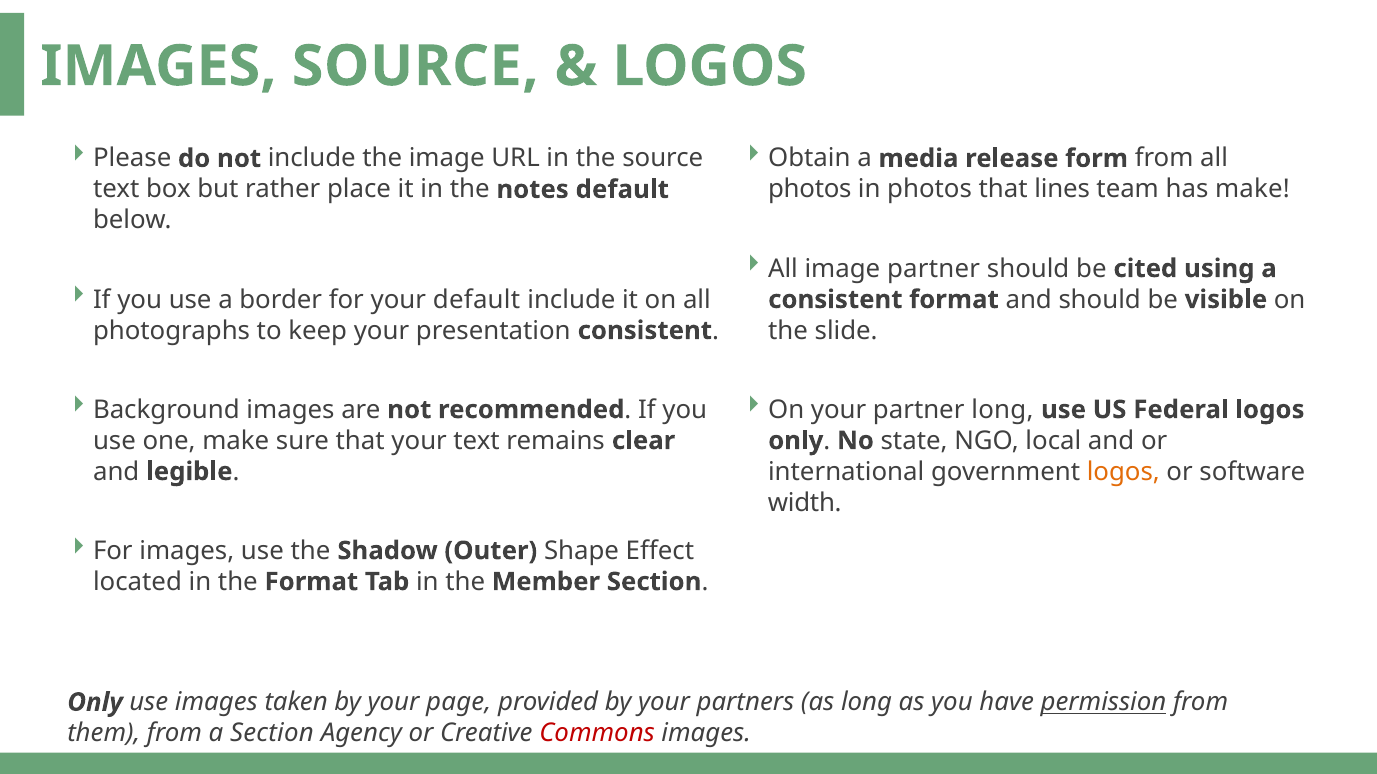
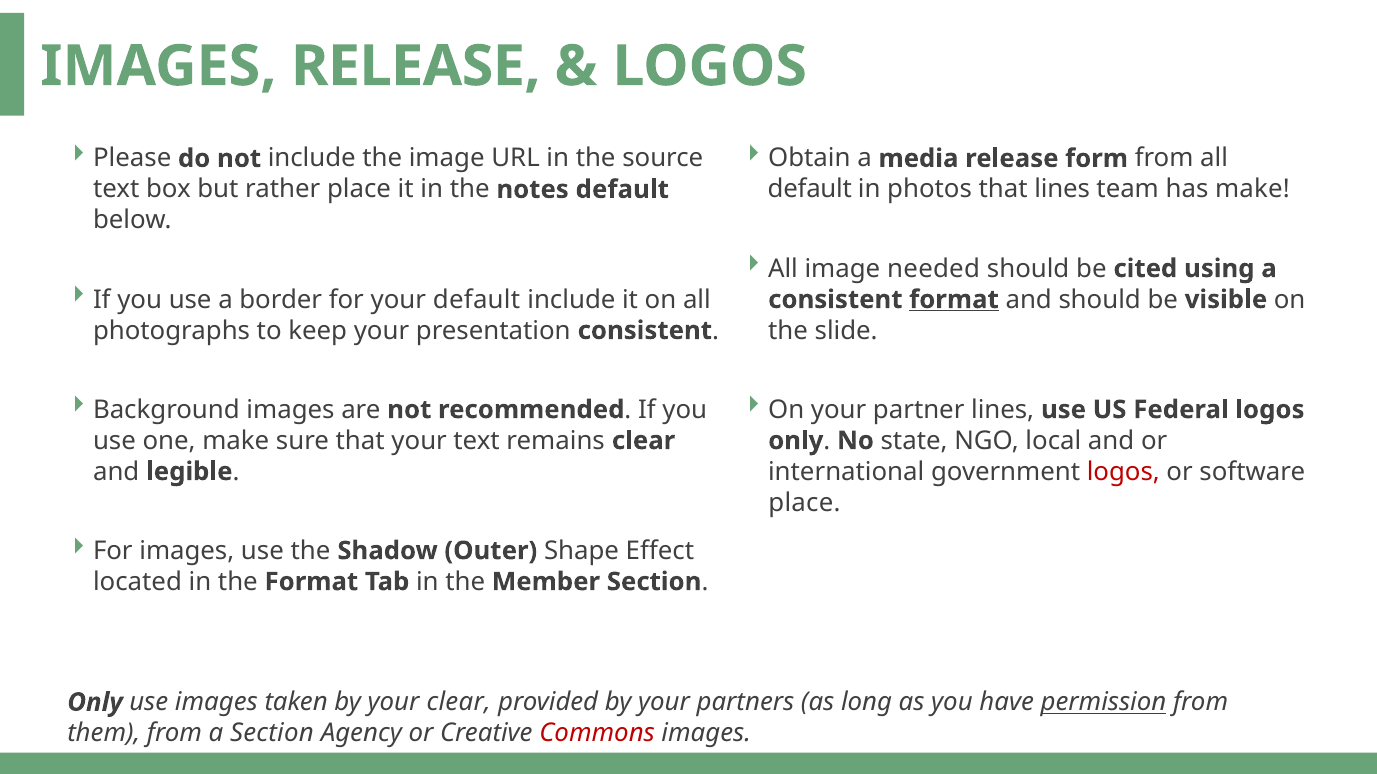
IMAGES SOURCE: SOURCE -> RELEASE
photos at (810, 190): photos -> default
image partner: partner -> needed
format at (954, 300) underline: none -> present
partner long: long -> lines
logos at (1123, 472) colour: orange -> red
width at (805, 503): width -> place
your page: page -> clear
